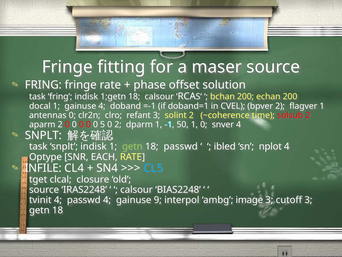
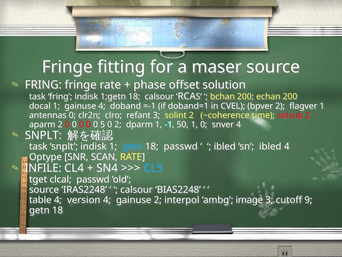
getn at (132, 146) colour: light green -> light blue
sn nplot: nplot -> ibled
EACH: EACH -> SCAN
clcal closure: closure -> passwd
tvinit: tvinit -> table
4 passwd: passwd -> version
gainuse 9: 9 -> 2
cutoff 3: 3 -> 9
